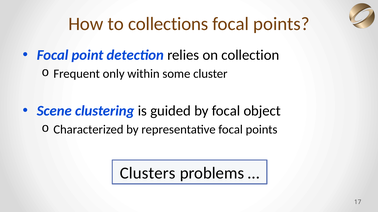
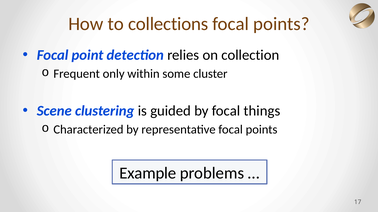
object: object -> things
Clusters: Clusters -> Example
